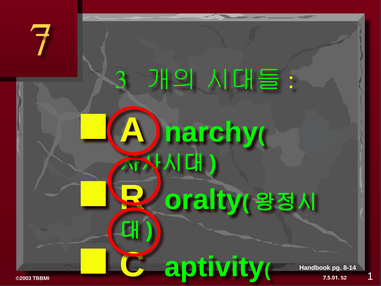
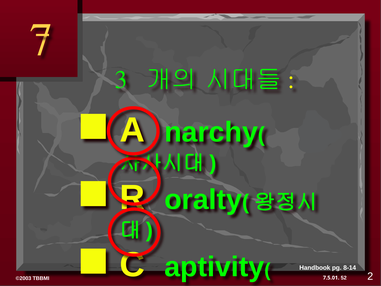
1: 1 -> 2
